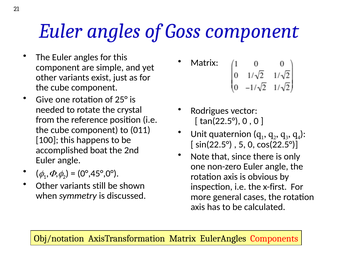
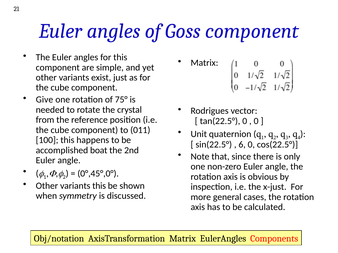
25°: 25° -> 75°
5: 5 -> 6
variants still: still -> this
x-first: x-first -> x-just
